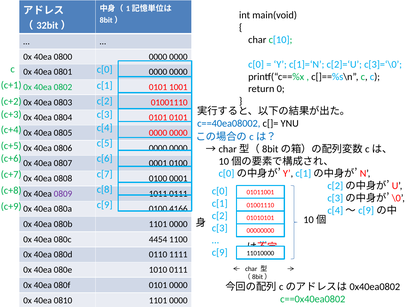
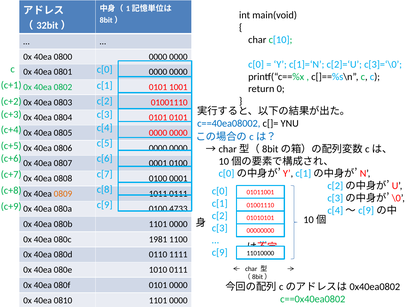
0809 colour: purple -> orange
4166: 4166 -> 4733
4454: 4454 -> 1981
